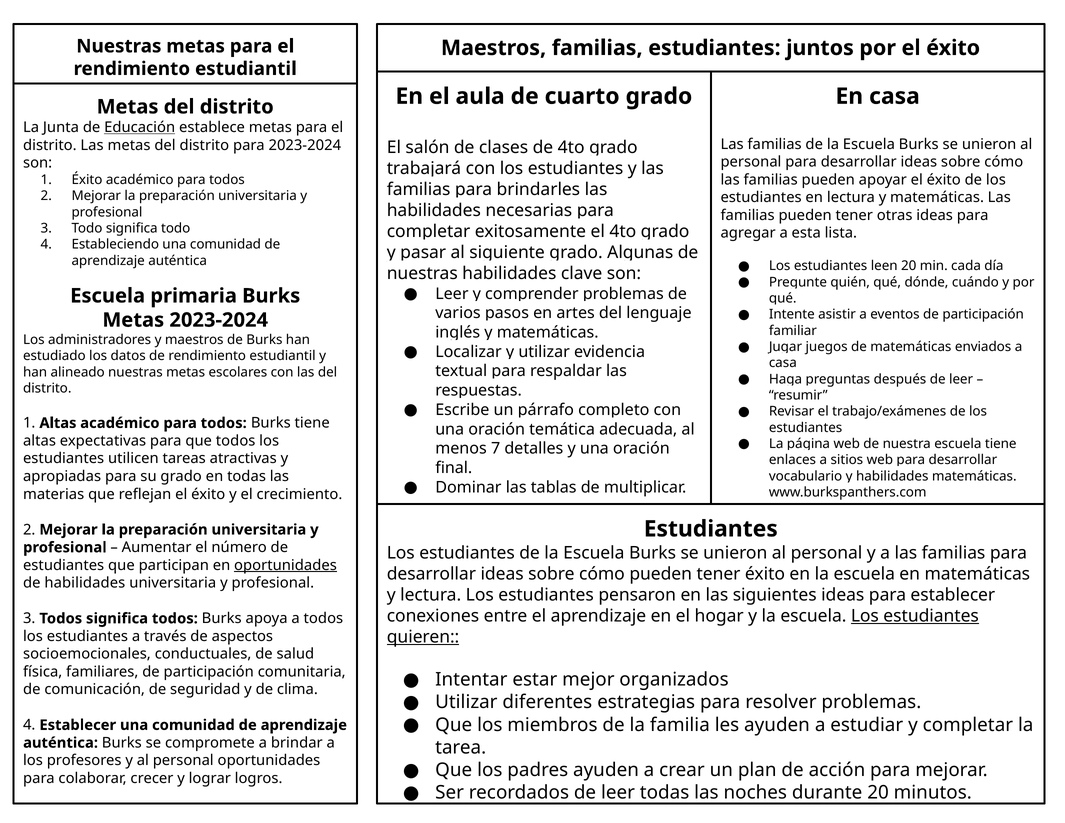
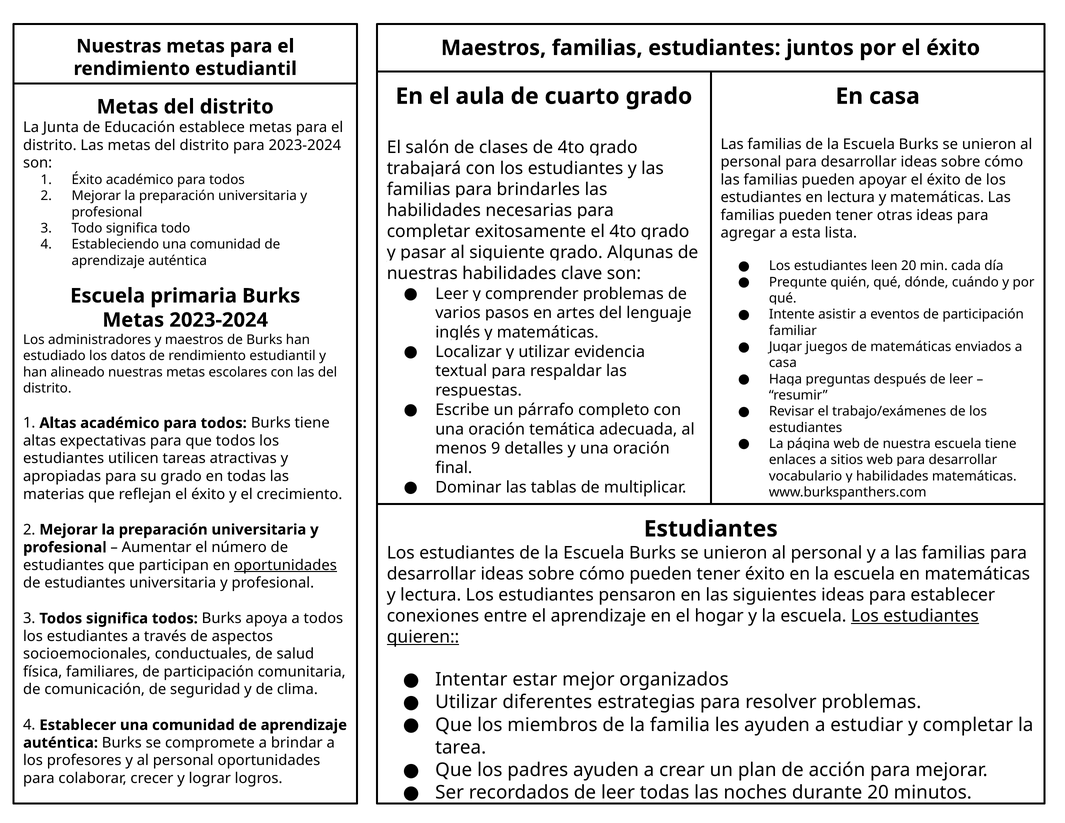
Educación underline: present -> none
7: 7 -> 9
habilidades at (85, 583): habilidades -> estudiantes
